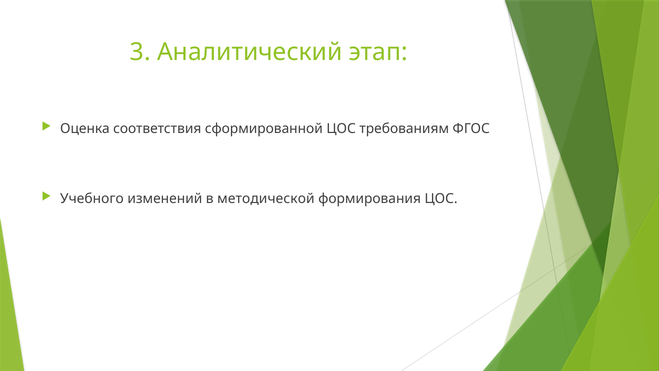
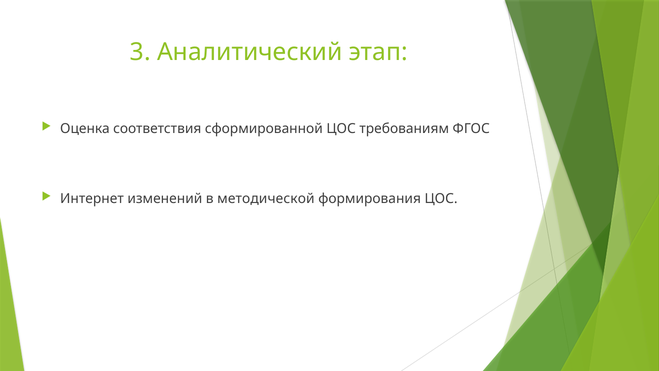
Учебного: Учебного -> Интернет
